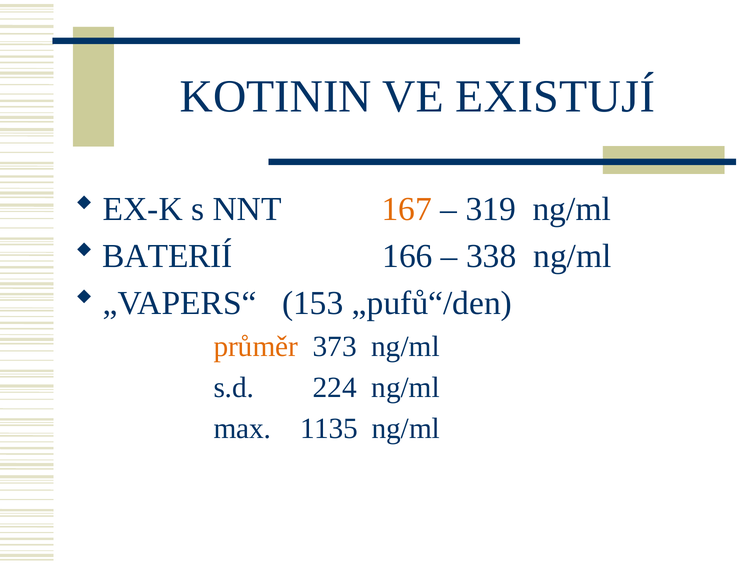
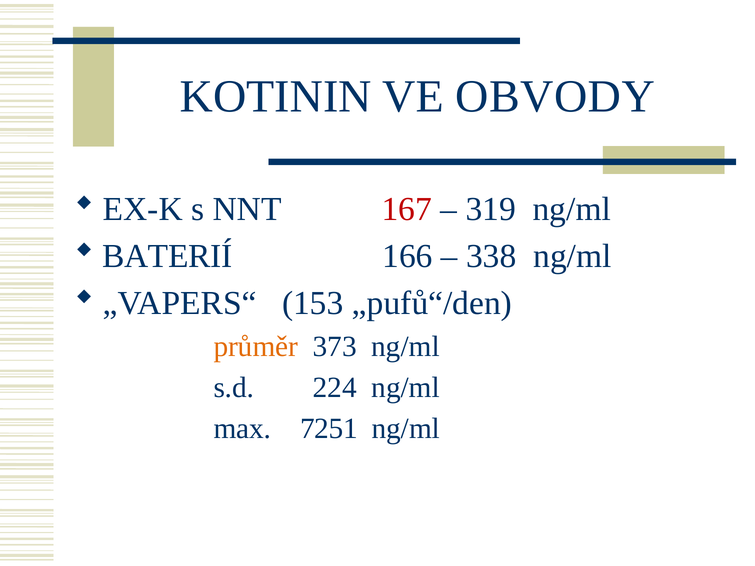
EXISTUJÍ: EXISTUJÍ -> OBVODY
167 colour: orange -> red
1135: 1135 -> 7251
